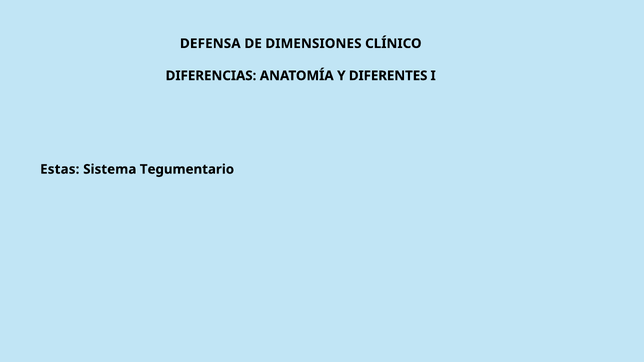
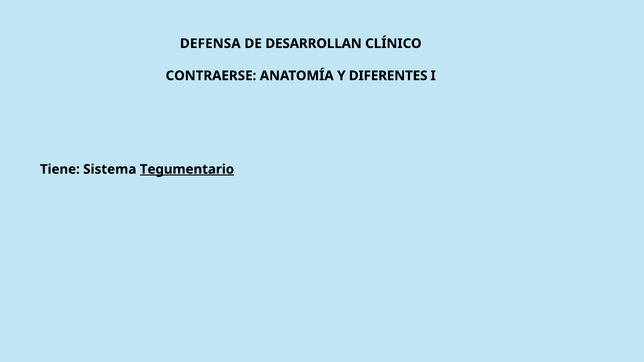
DIMENSIONES: DIMENSIONES -> DESARROLLAN
DIFERENCIAS: DIFERENCIAS -> CONTRAERSE
Estas: Estas -> Tiene
Tegumentario underline: none -> present
